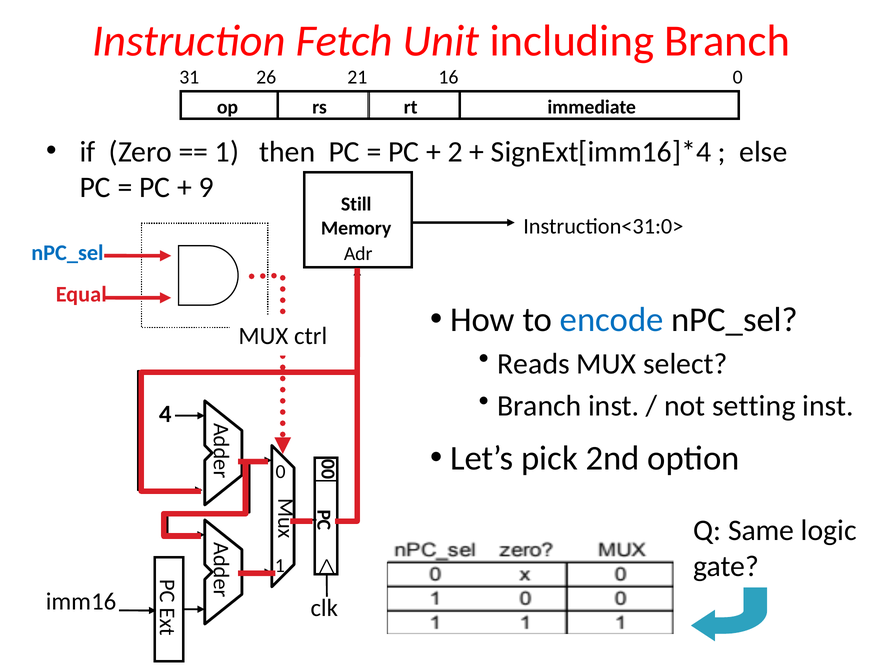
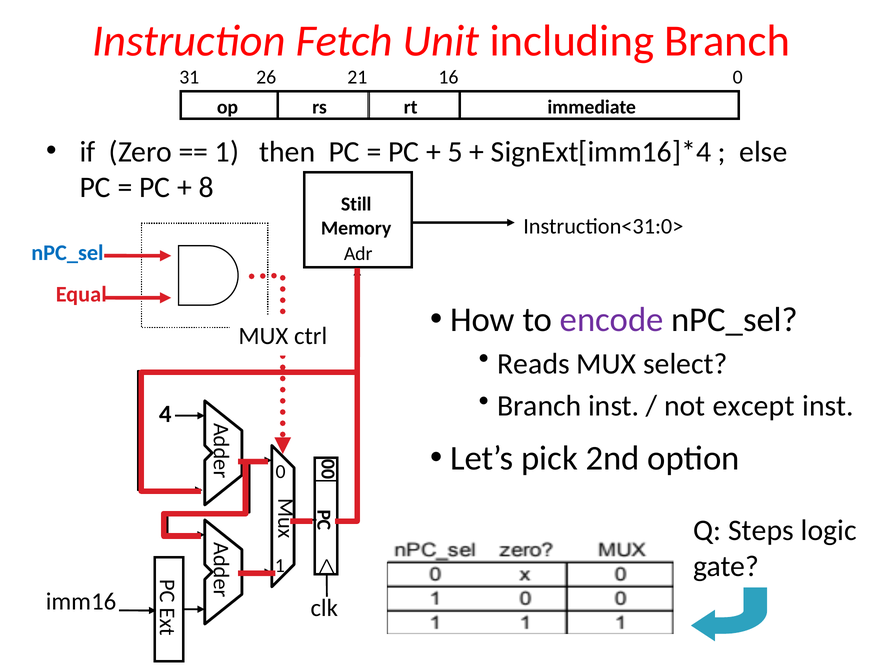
2: 2 -> 5
9: 9 -> 8
encode colour: blue -> purple
setting: setting -> except
Same: Same -> Steps
